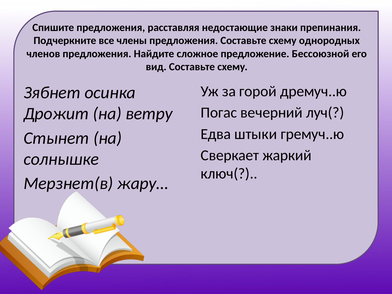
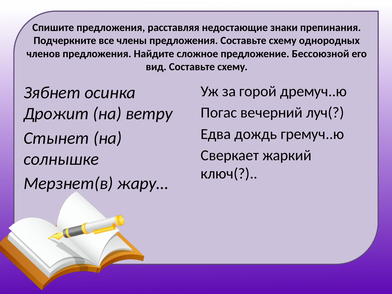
штыки: штыки -> дождь
